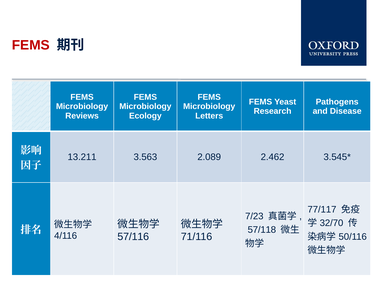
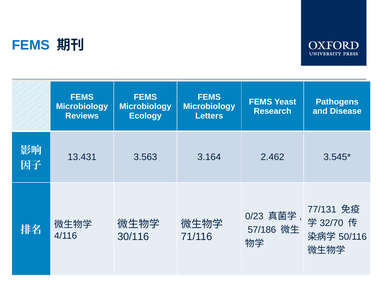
FEMS at (31, 45) colour: red -> blue
13.211: 13.211 -> 13.431
2.089: 2.089 -> 3.164
77/117: 77/117 -> 77/131
7/23: 7/23 -> 0/23
57/118: 57/118 -> 57/186
57/116: 57/116 -> 30/116
